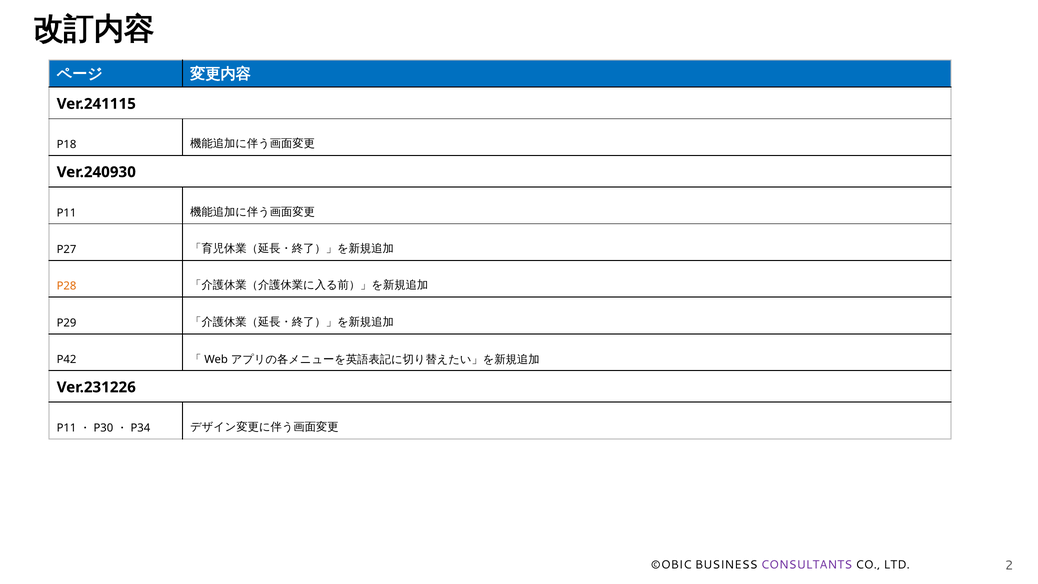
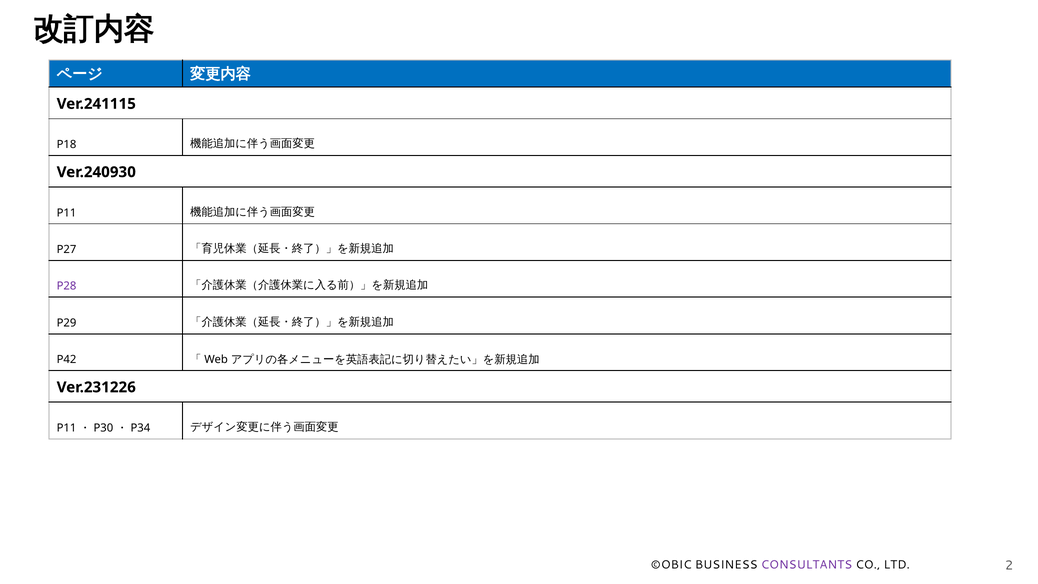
P28 colour: orange -> purple
